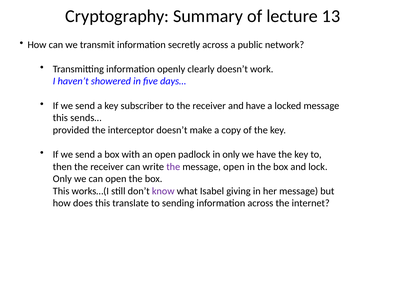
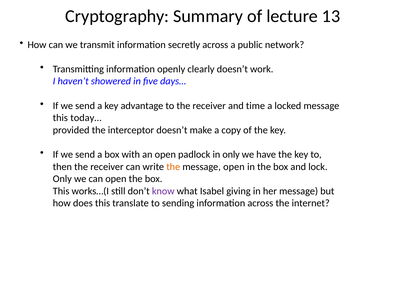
subscriber: subscriber -> advantage
and have: have -> time
sends…: sends… -> today…
the at (173, 167) colour: purple -> orange
